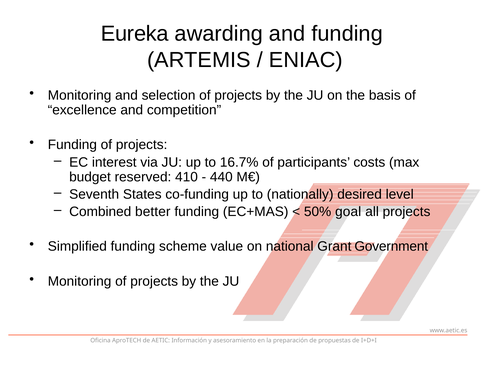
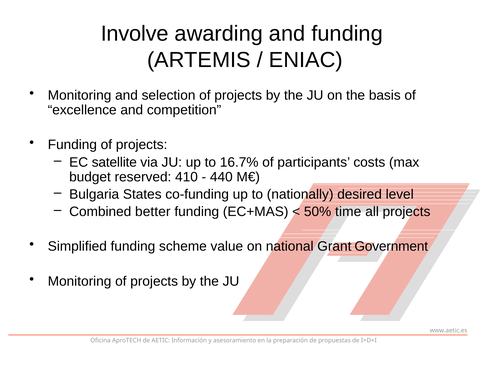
Eureka: Eureka -> Involve
interest: interest -> satellite
Seventh: Seventh -> Bulgaria
goal: goal -> time
